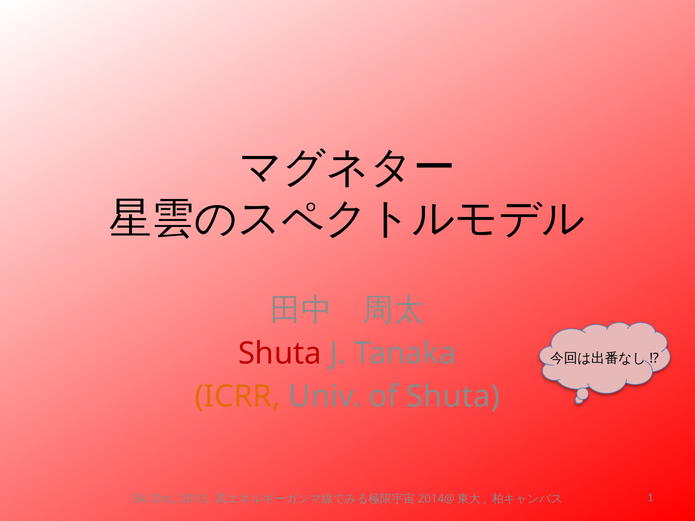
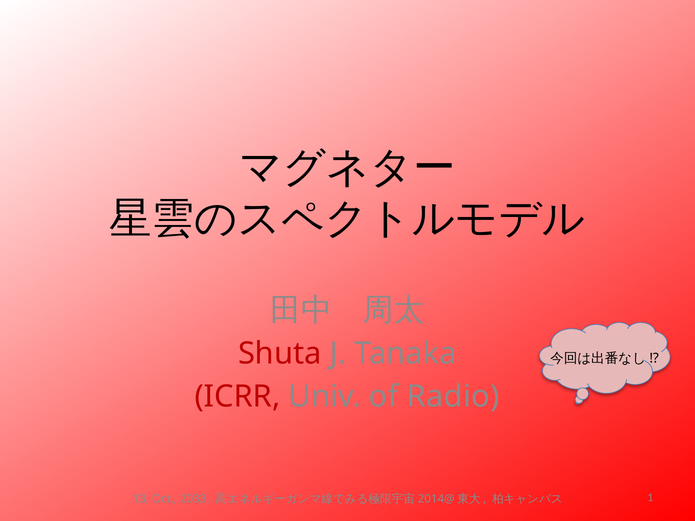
ICRR colour: orange -> red
of Shuta: Shuta -> Radio
54: 54 -> 13
2013: 2013 -> 2033
